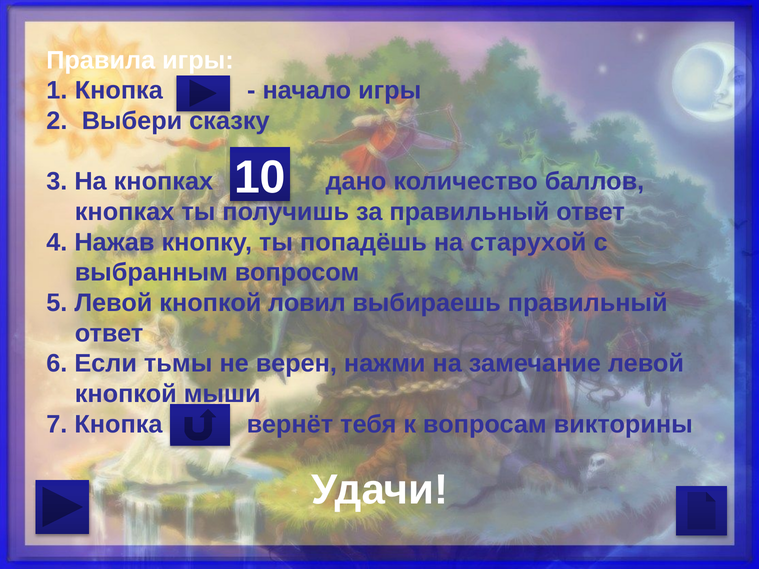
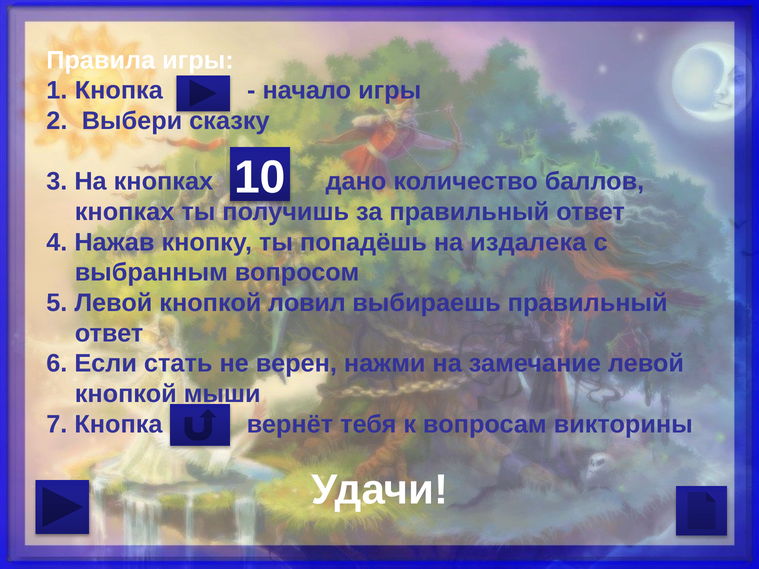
старухой: старухой -> издалека
тьмы: тьмы -> стать
